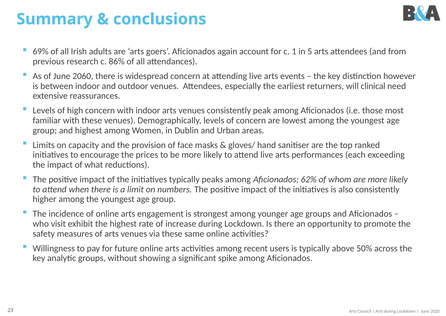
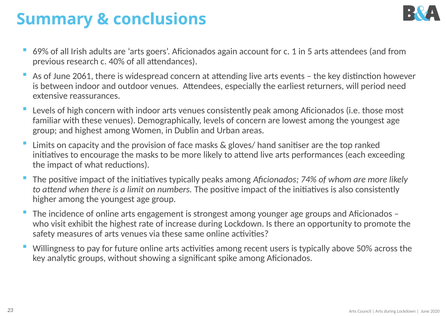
86%: 86% -> 40%
2060: 2060 -> 2061
clinical: clinical -> period
the prices: prices -> masks
62%: 62% -> 74%
